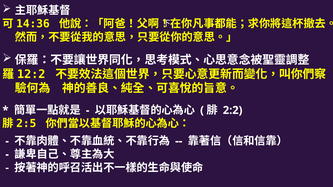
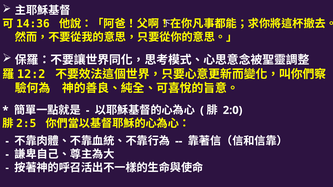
2:2: 2:2 -> 2:0
